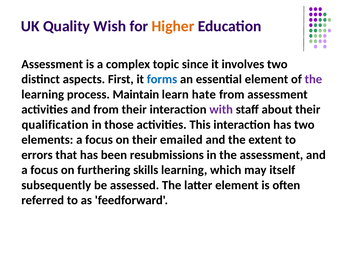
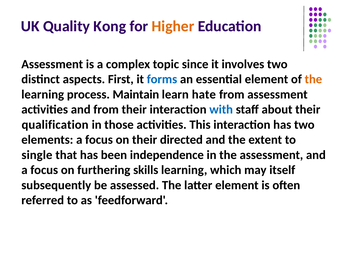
Wish: Wish -> Kong
the at (313, 79) colour: purple -> orange
with colour: purple -> blue
emailed: emailed -> directed
errors: errors -> single
resubmissions: resubmissions -> independence
